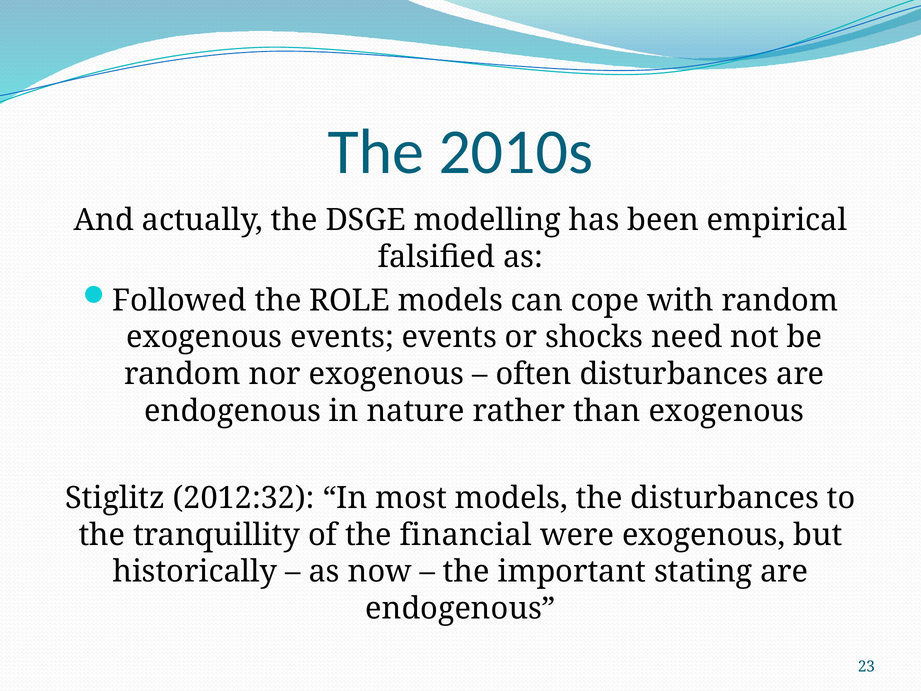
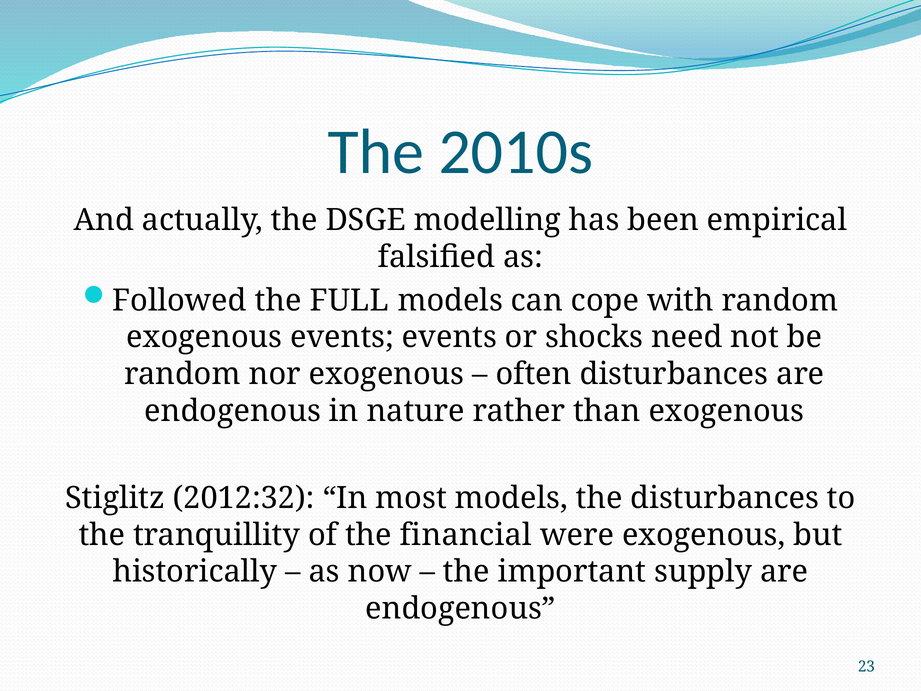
ROLE: ROLE -> FULL
stating: stating -> supply
